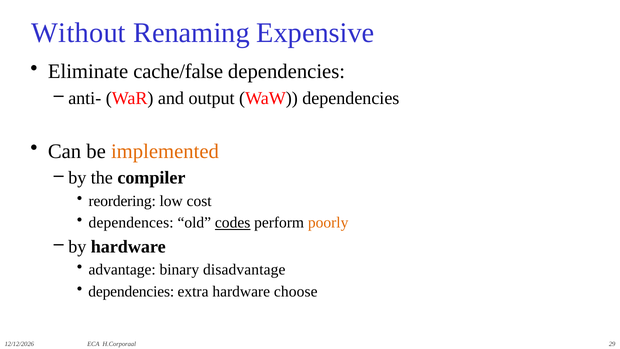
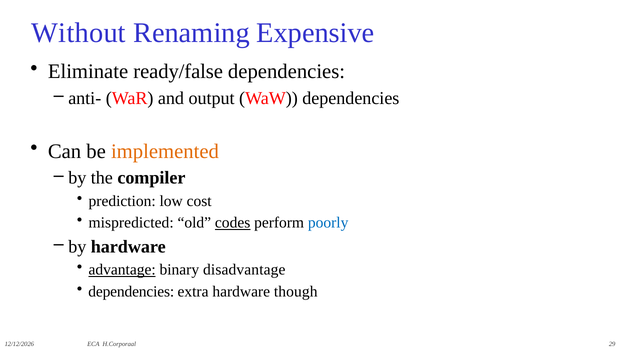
cache/false: cache/false -> ready/false
reordering: reordering -> prediction
dependences: dependences -> mispredicted
poorly colour: orange -> blue
advantage underline: none -> present
choose: choose -> though
